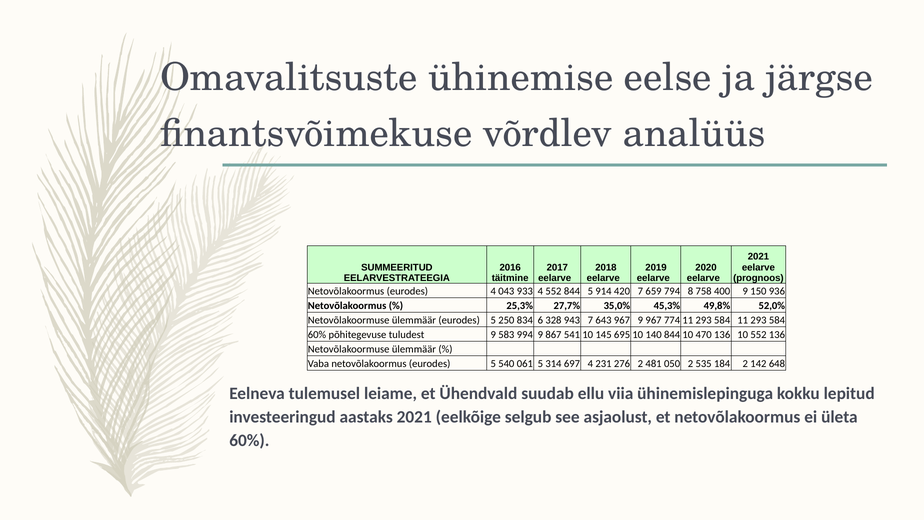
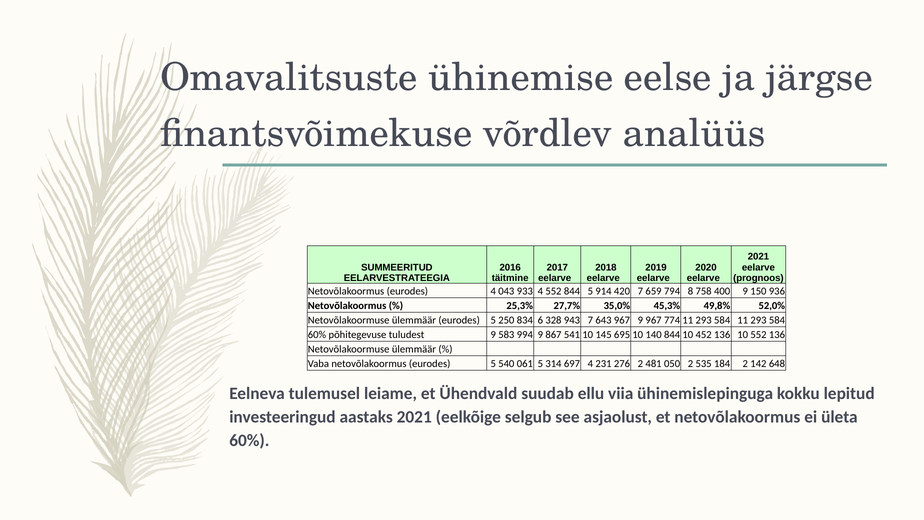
470: 470 -> 452
